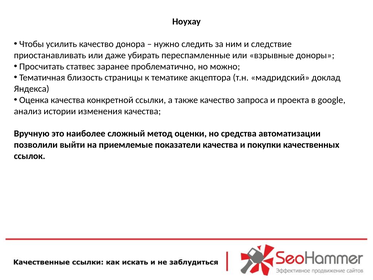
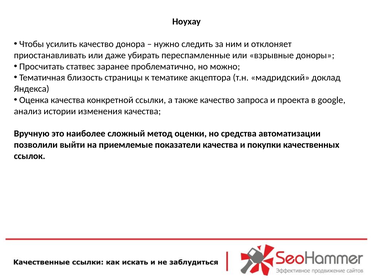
следствие: следствие -> отклоняет
